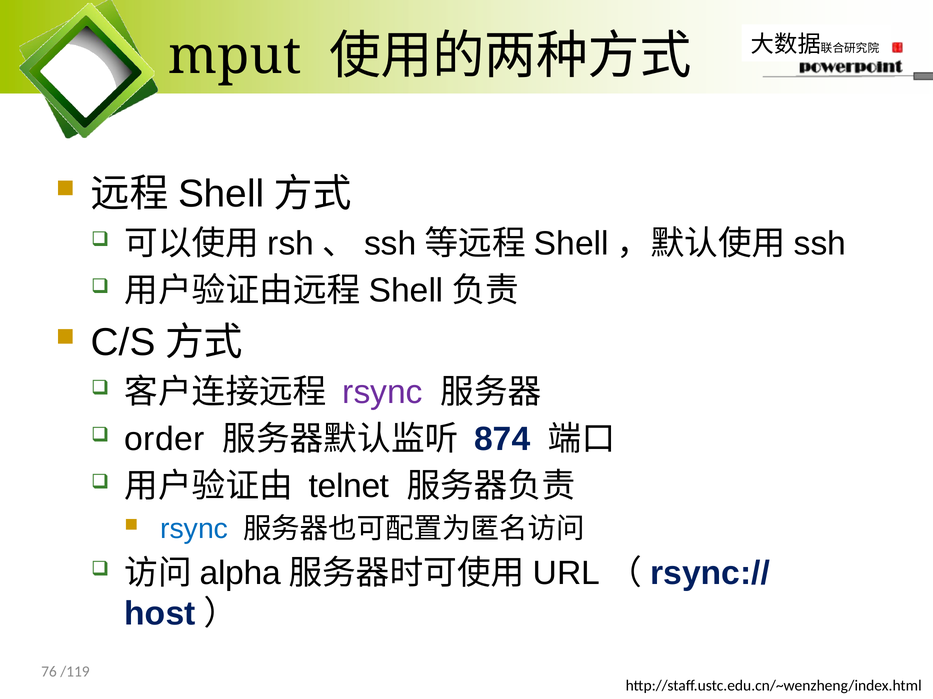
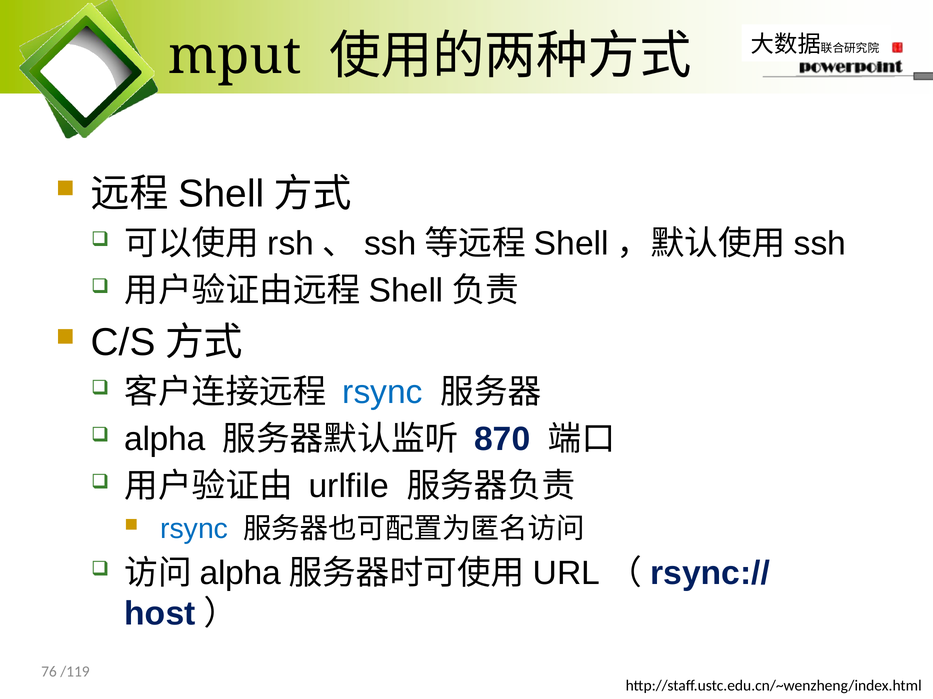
rsync at (383, 393) colour: purple -> blue
order at (164, 440): order -> alpha
874: 874 -> 870
telnet: telnet -> urlfile
